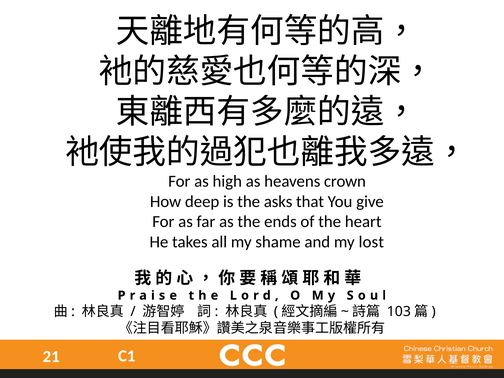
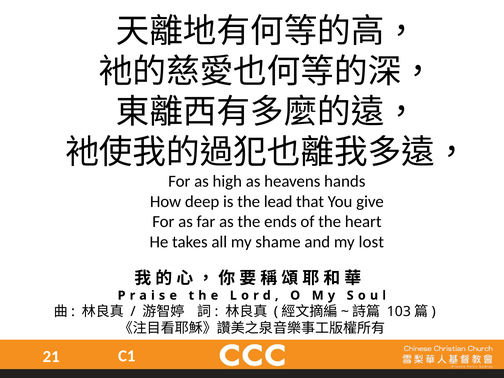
crown: crown -> hands
asks: asks -> lead
